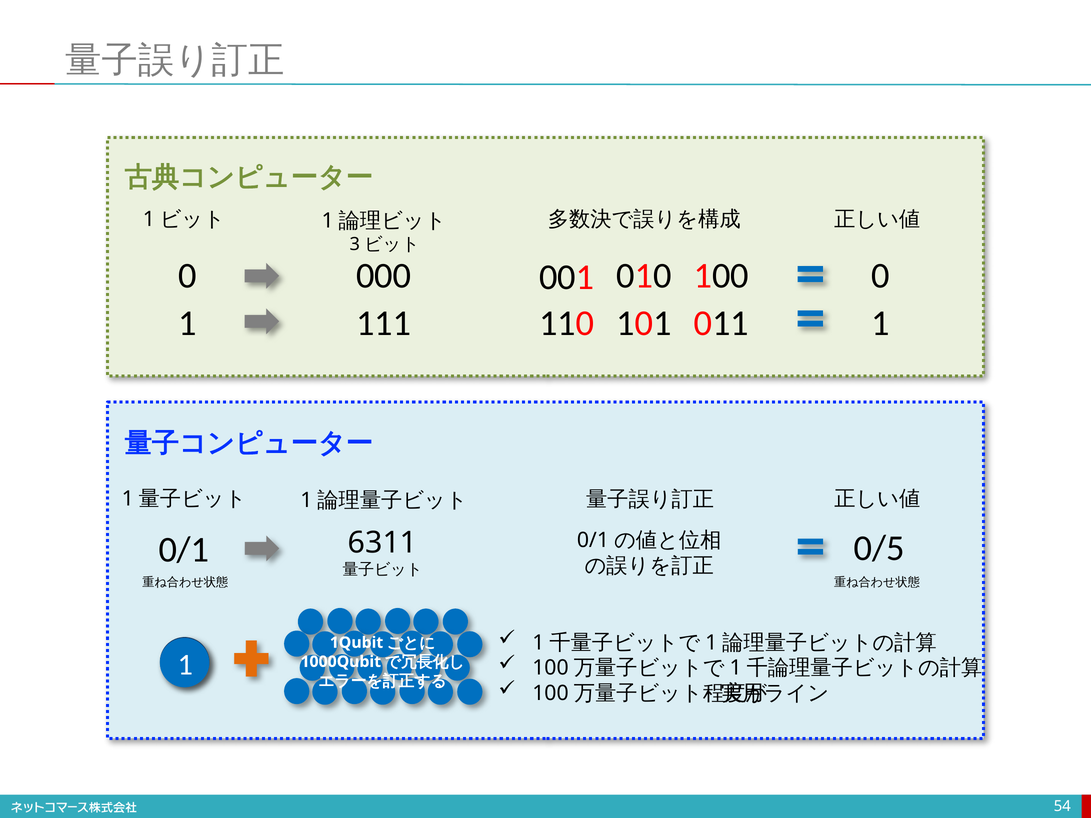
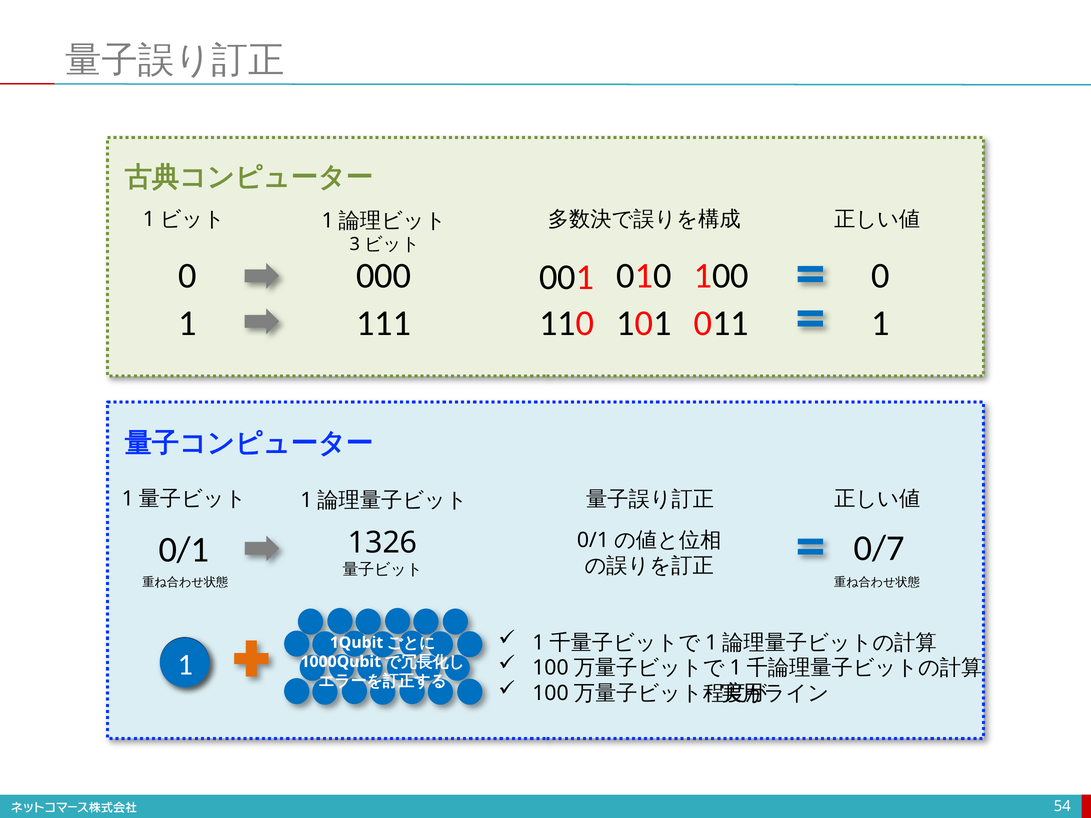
0/5: 0/5 -> 0/7
6311: 6311 -> 1326
